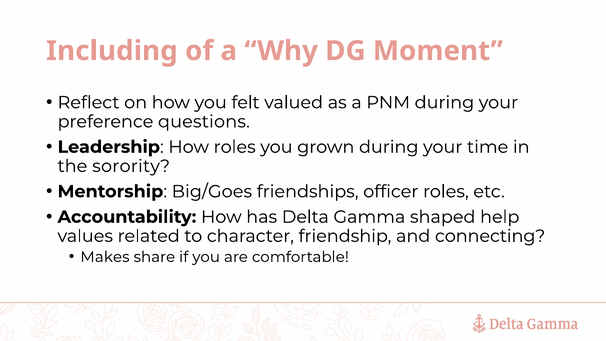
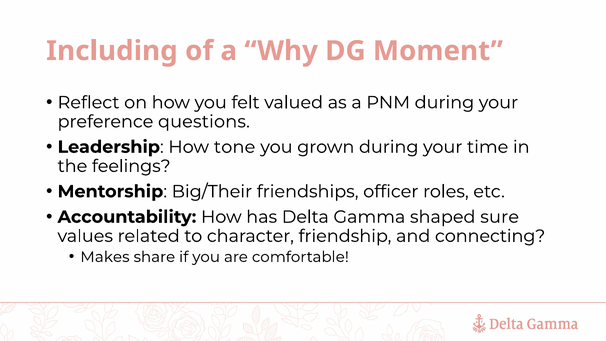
How roles: roles -> tone
sorority: sorority -> feelings
Big/Goes: Big/Goes -> Big/Their
help: help -> sure
